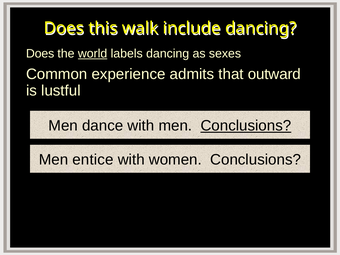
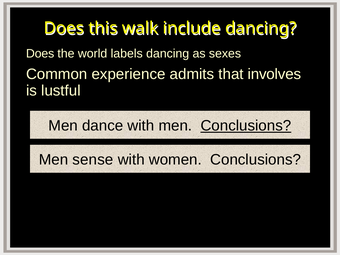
world underline: present -> none
outward: outward -> involves
entice: entice -> sense
